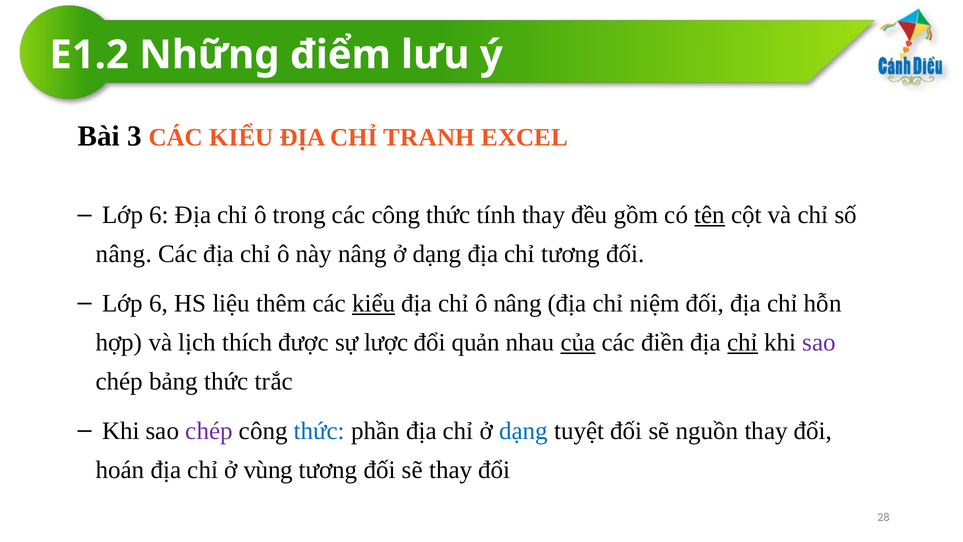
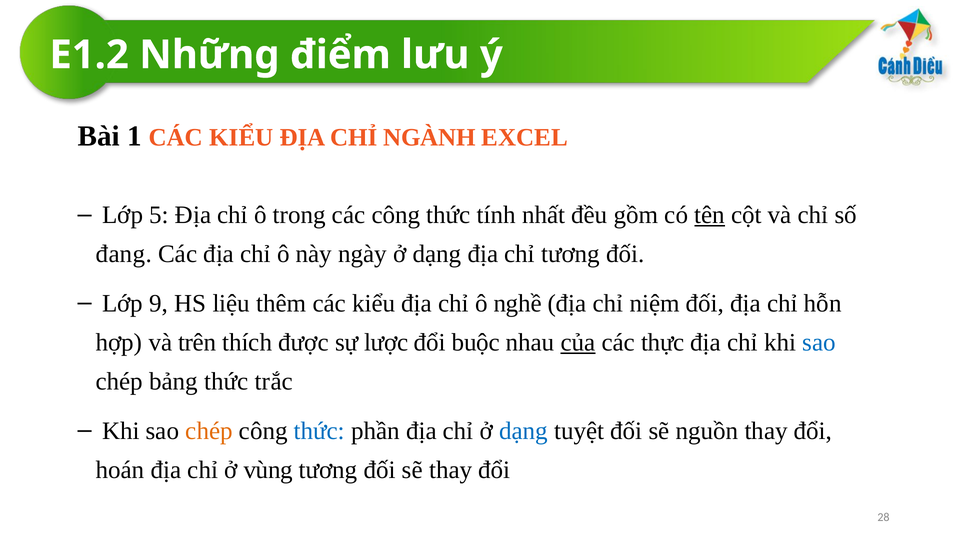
3: 3 -> 1
TRANH: TRANH -> NGÀNH
6 at (159, 215): 6 -> 5
tính thay: thay -> nhất
nâng at (124, 254): nâng -> đang
này nâng: nâng -> ngày
6 at (159, 303): 6 -> 9
kiểu at (374, 303) underline: present -> none
ô nâng: nâng -> nghề
lịch: lịch -> trên
quản: quản -> buộc
điền: điền -> thực
chỉ at (743, 342) underline: present -> none
sao at (819, 342) colour: purple -> blue
chép at (209, 430) colour: purple -> orange
